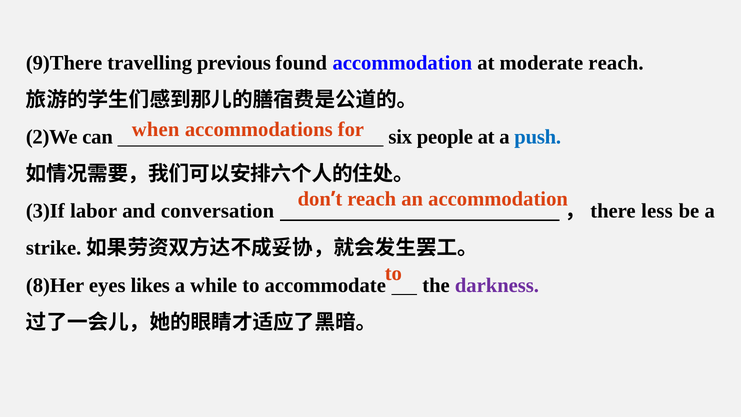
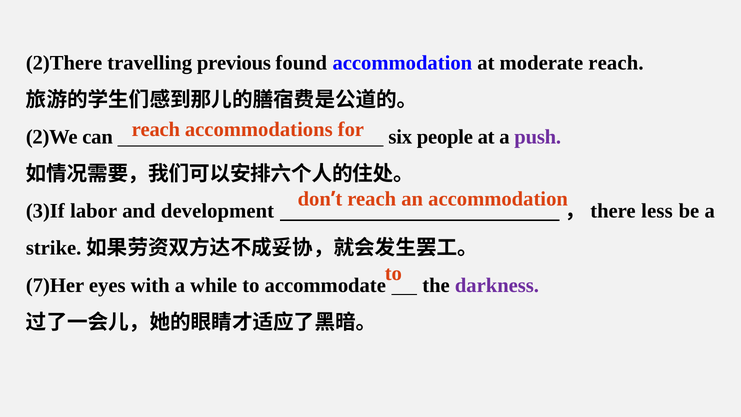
9)There: 9)There -> 2)There
when at (156, 129): when -> reach
push colour: blue -> purple
conversation: conversation -> development
8)Her: 8)Her -> 7)Her
likes: likes -> with
